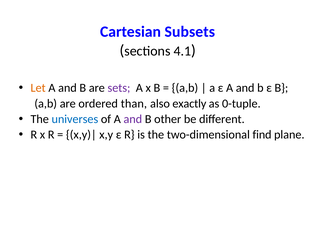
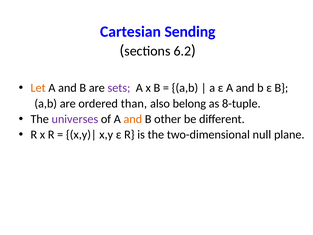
Subsets: Subsets -> Sending
4.1: 4.1 -> 6.2
exactly: exactly -> belong
0-tuple: 0-tuple -> 8-tuple
universes colour: blue -> purple
and at (133, 119) colour: purple -> orange
find: find -> null
